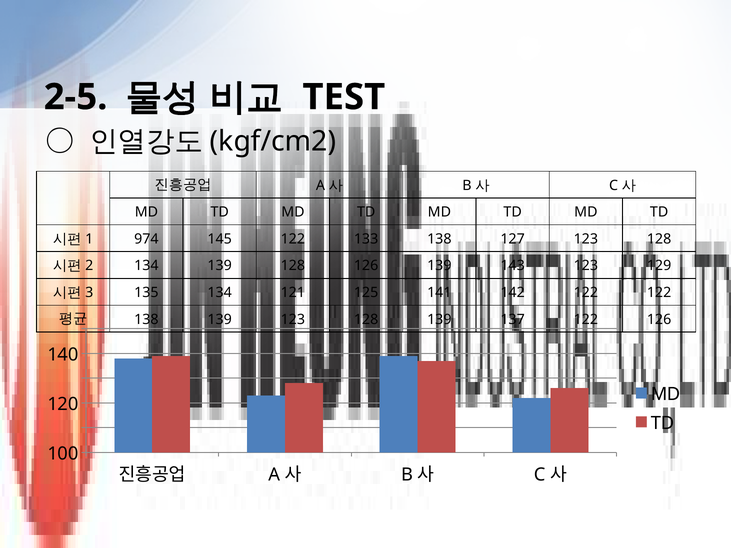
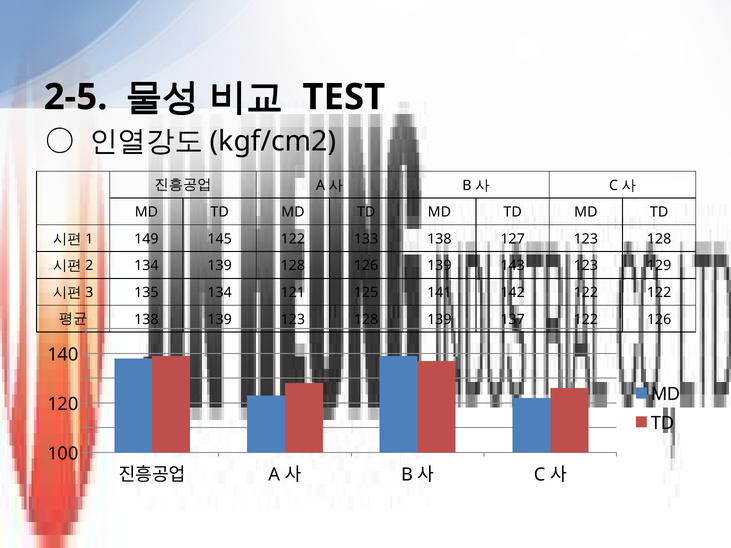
974: 974 -> 149
